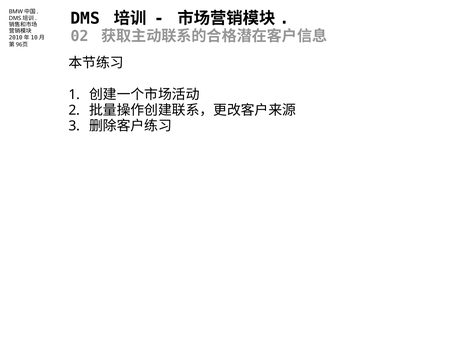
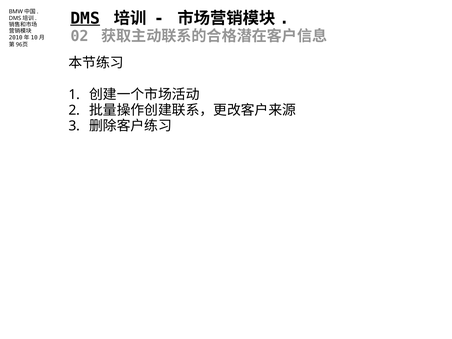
DMS underline: none -> present
